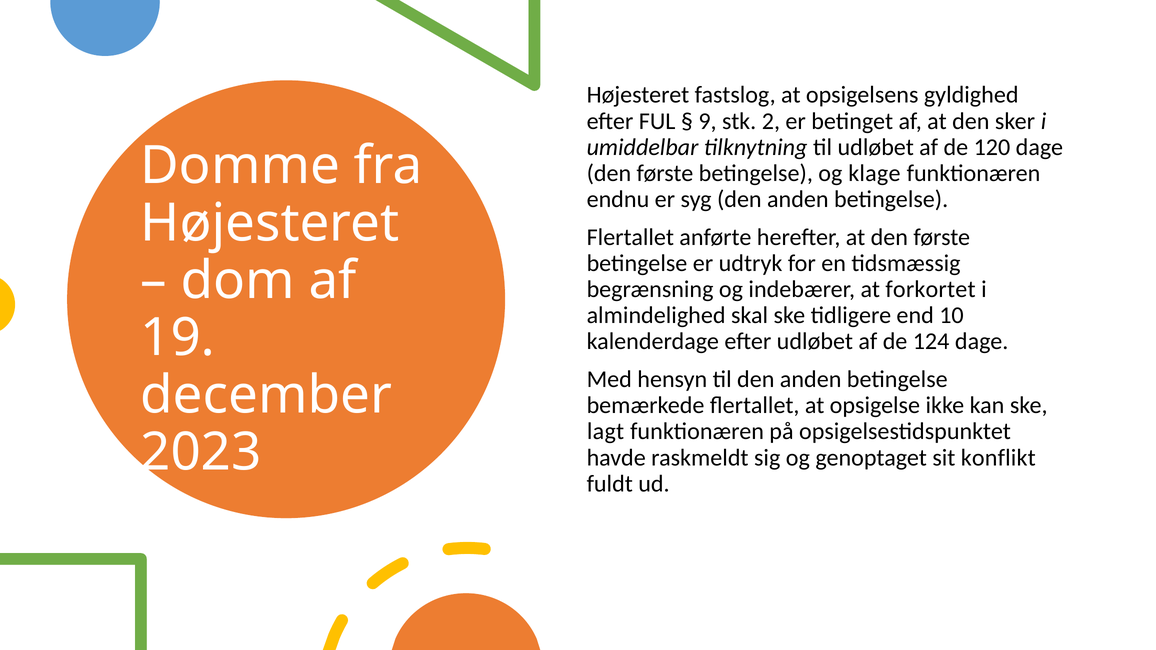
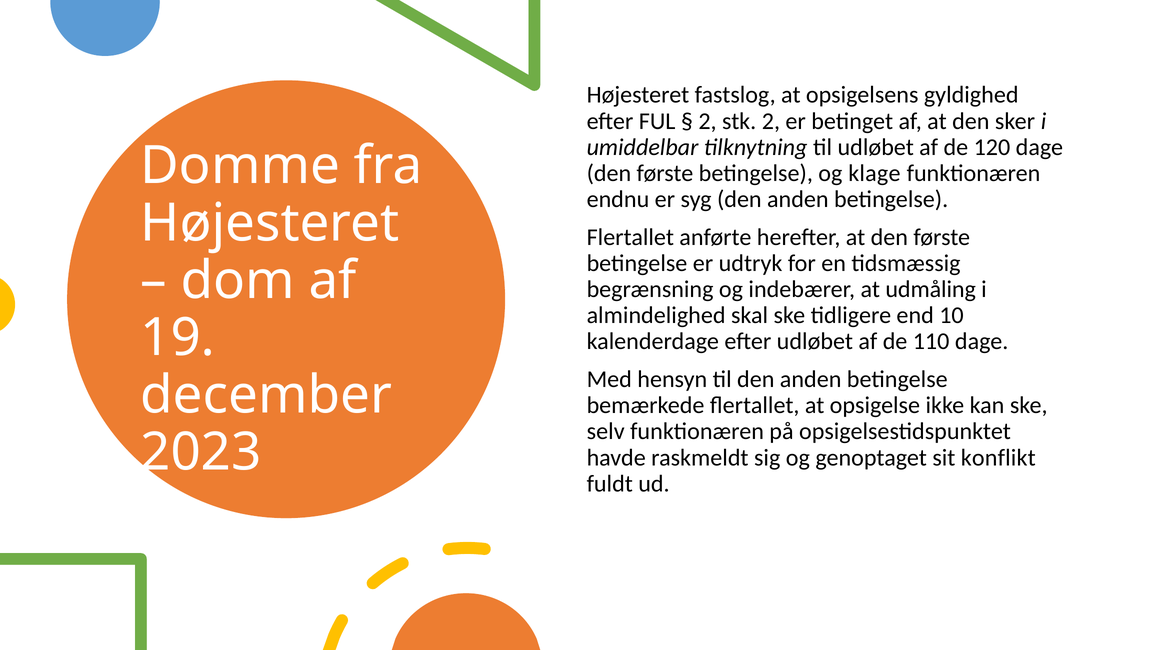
9 at (707, 121): 9 -> 2
forkortet: forkortet -> udmåling
124: 124 -> 110
lagt: lagt -> selv
